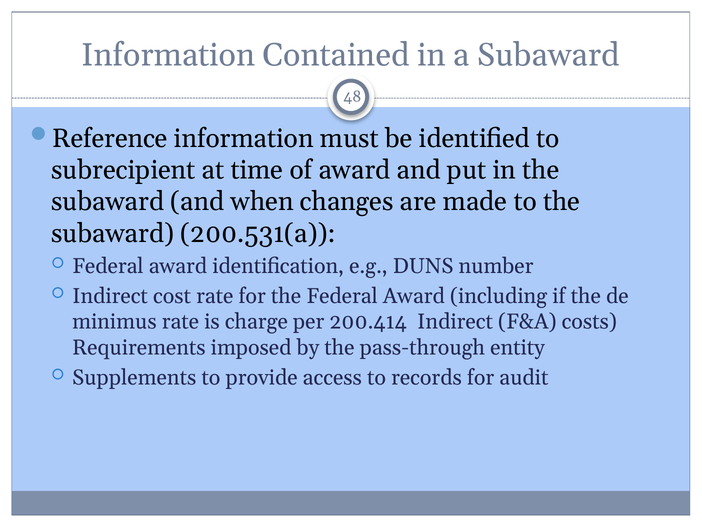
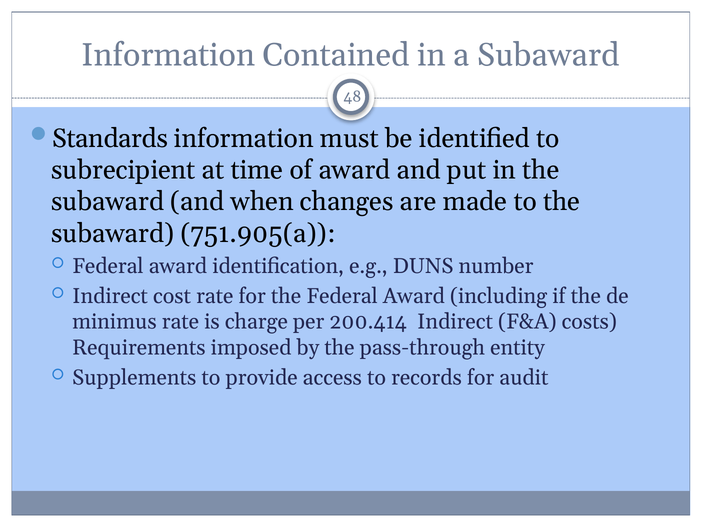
Reference: Reference -> Standards
200.531(a: 200.531(a -> 751.905(a
